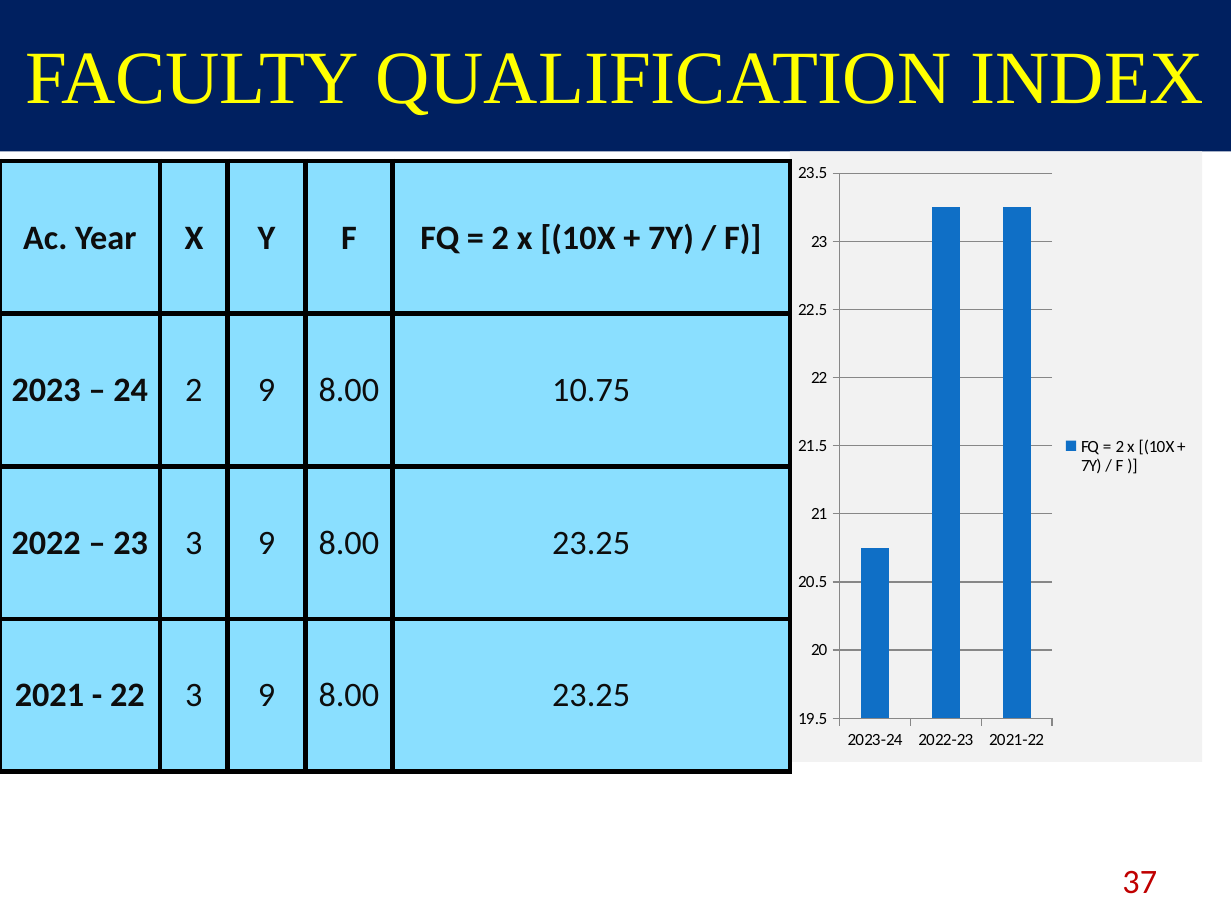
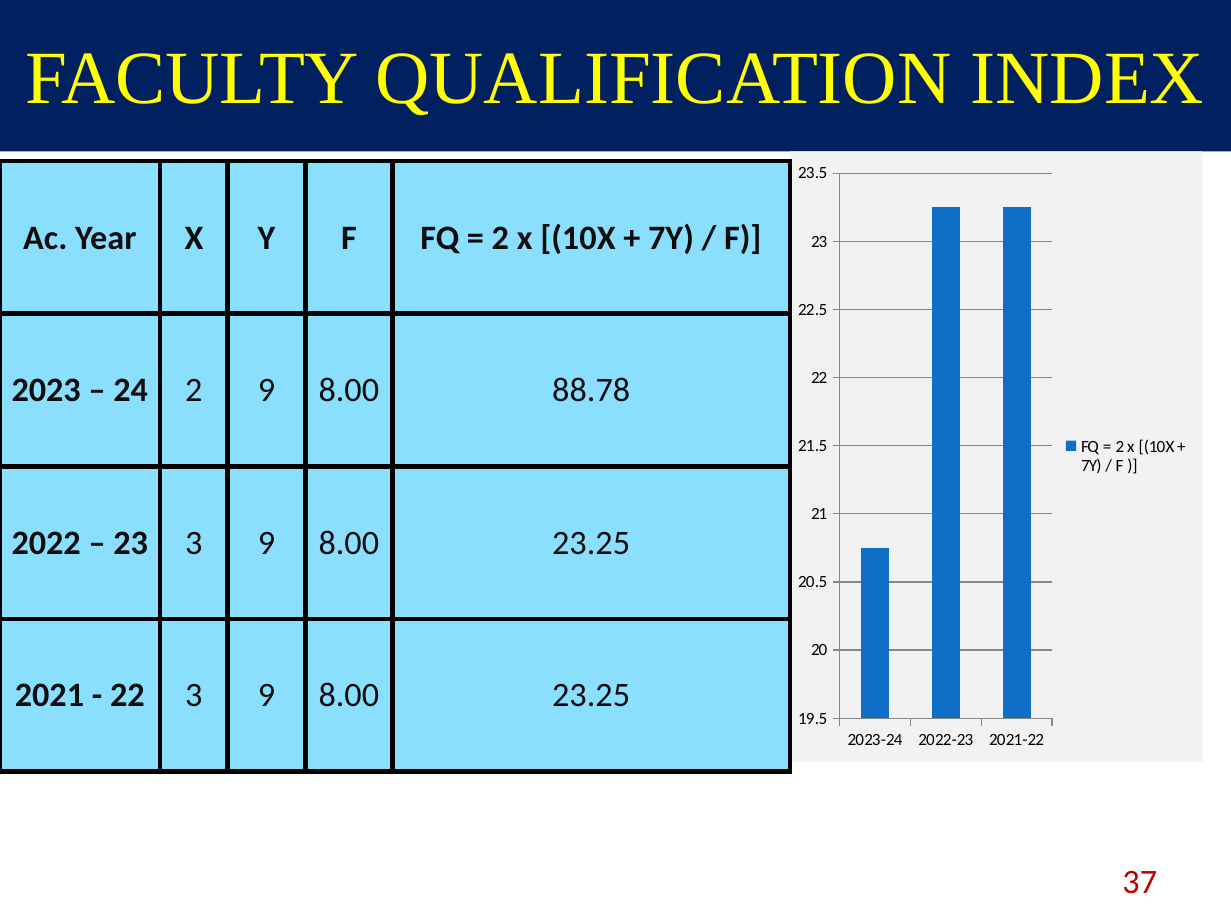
10.75: 10.75 -> 88.78
